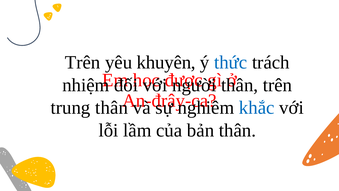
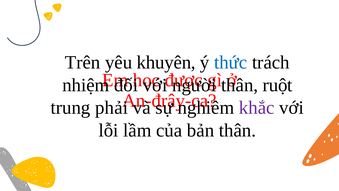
trên at (277, 85): trên -> ruột
trung thân: thân -> phải
khắc colour: blue -> purple
